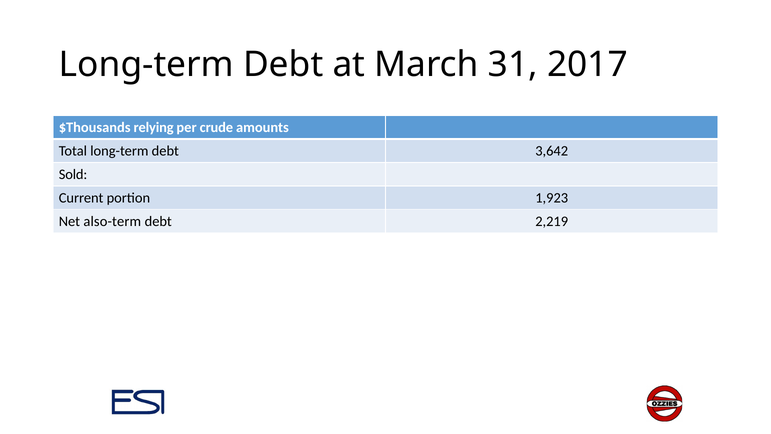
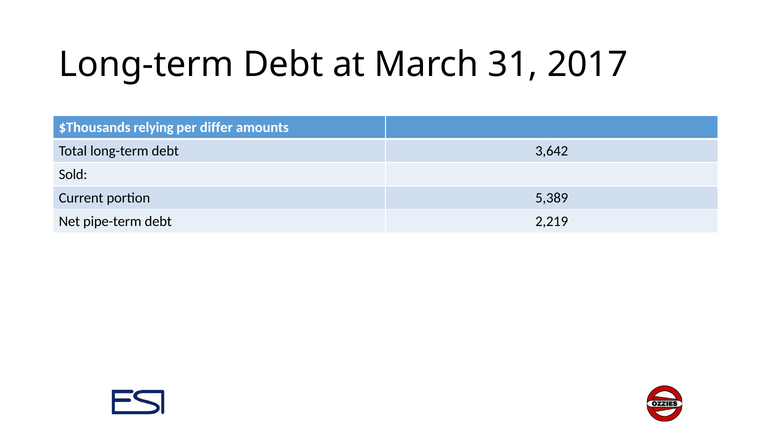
crude: crude -> differ
1,923: 1,923 -> 5,389
also-term: also-term -> pipe-term
